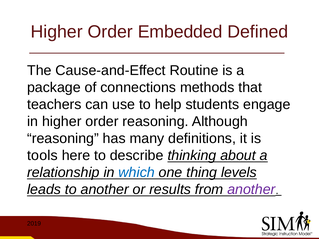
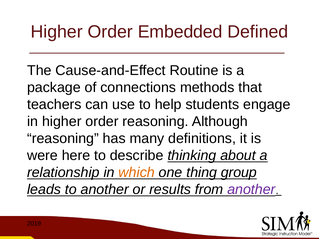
tools: tools -> were
which colour: blue -> orange
levels: levels -> group
